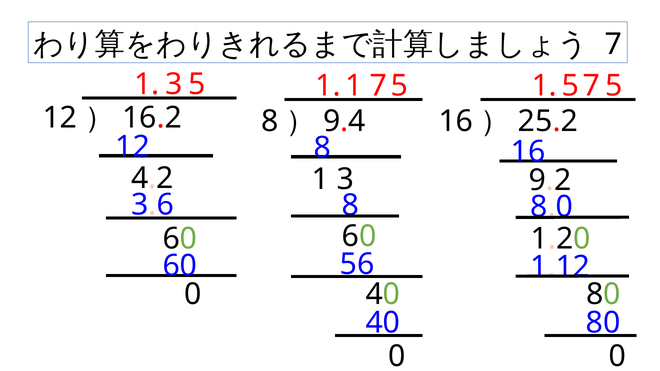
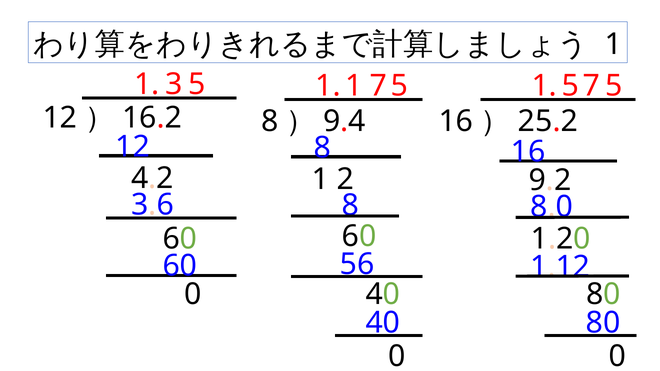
7 at (614, 44): 7 -> 1
1 3: 3 -> 2
